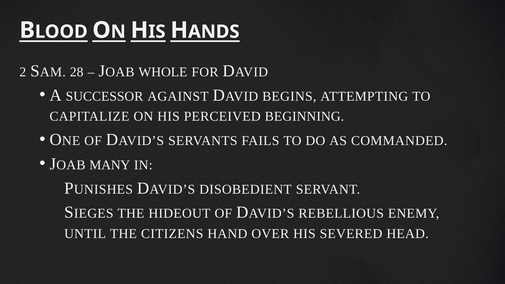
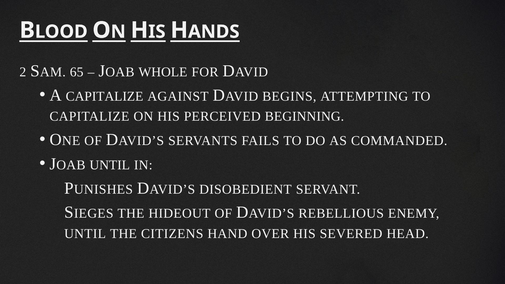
28: 28 -> 65
A SUCCESSOR: SUCCESSOR -> CAPITALIZE
MANY at (110, 165): MANY -> UNTIL
